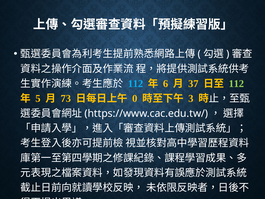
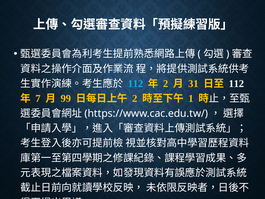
6 at (166, 84): 6 -> 2
37: 37 -> 31
112 at (236, 84) colour: light green -> white
5: 5 -> 7
73: 73 -> 99
0 at (135, 98): 0 -> 2
3: 3 -> 1
